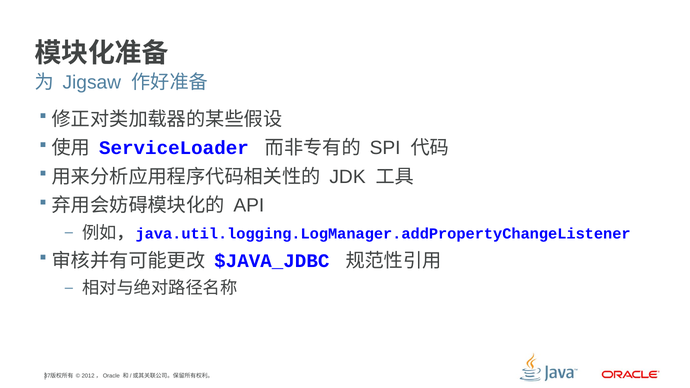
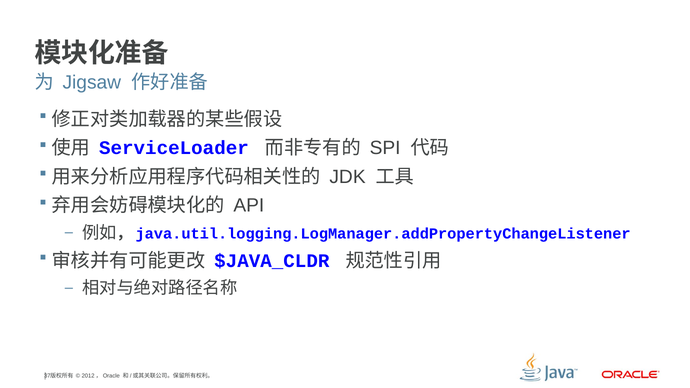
$JAVA_JDBC: $JAVA_JDBC -> $JAVA_CLDR
